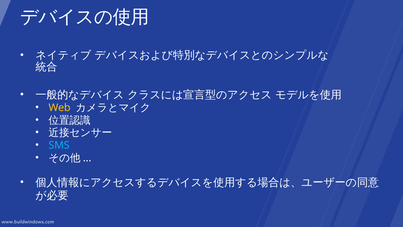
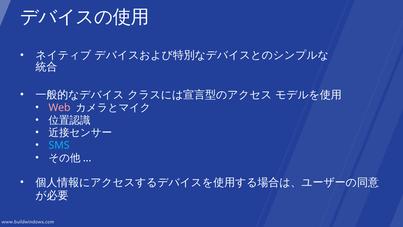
Web colour: yellow -> pink
